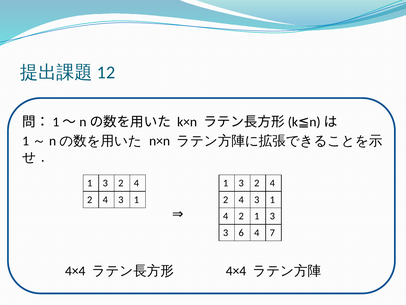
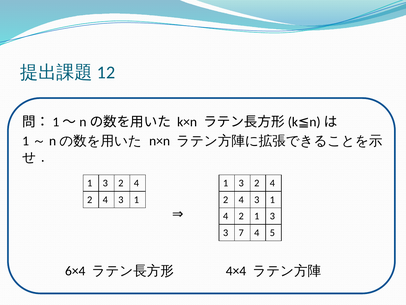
6: 6 -> 7
7: 7 -> 5
4×4 at (75, 271): 4×4 -> 6×4
